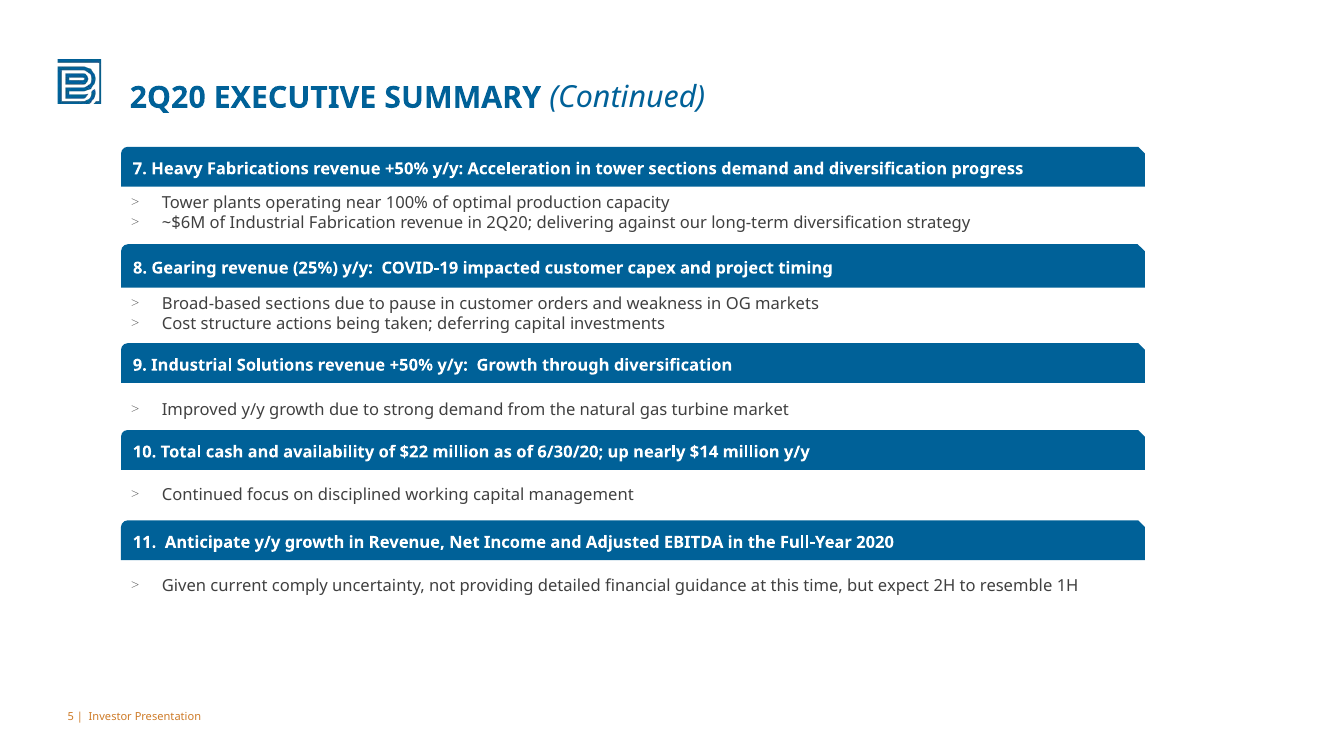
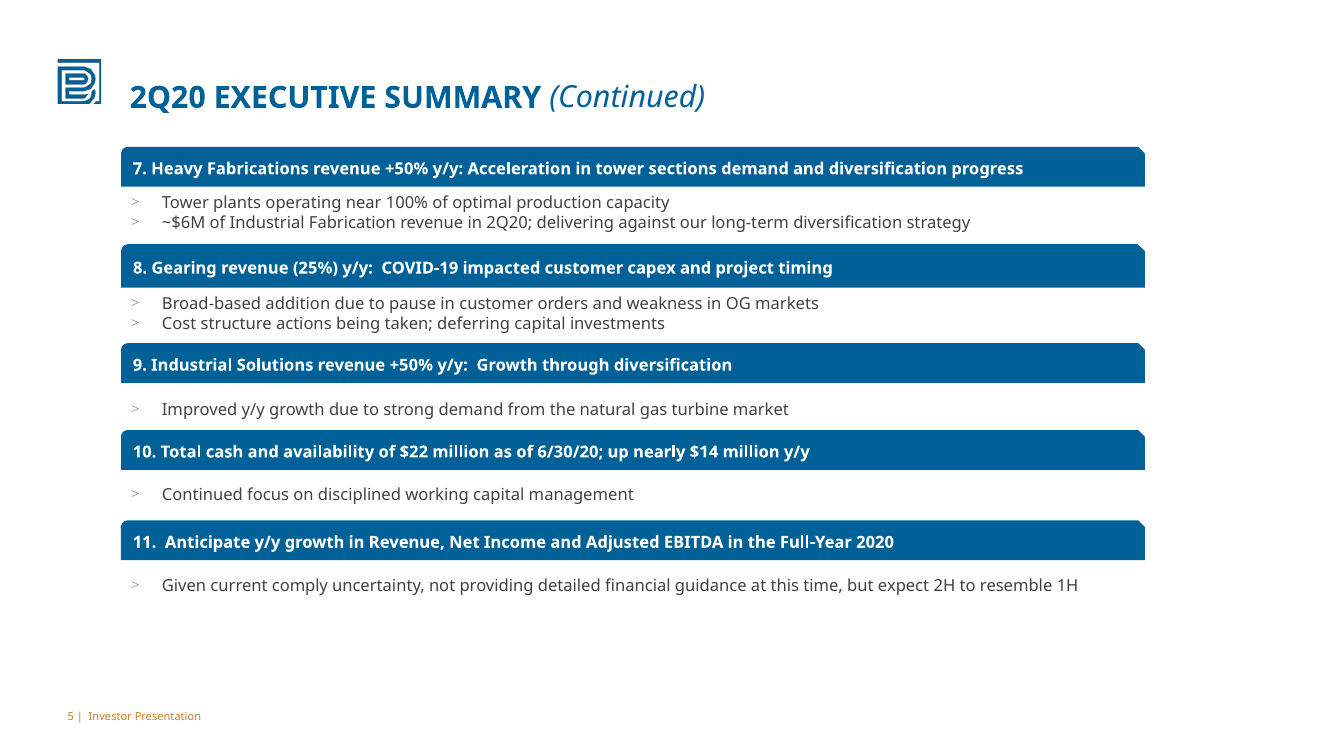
Broad-based sections: sections -> addition
